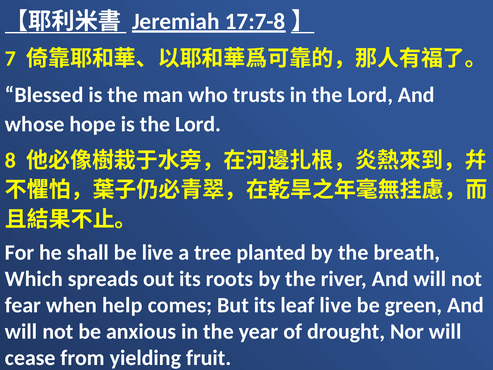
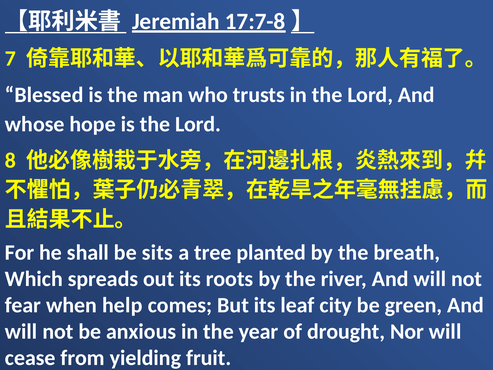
be live: live -> sits
leaf live: live -> city
